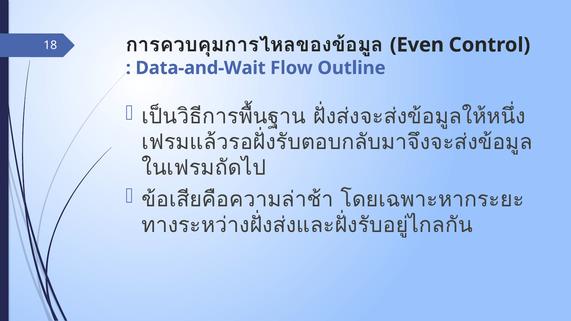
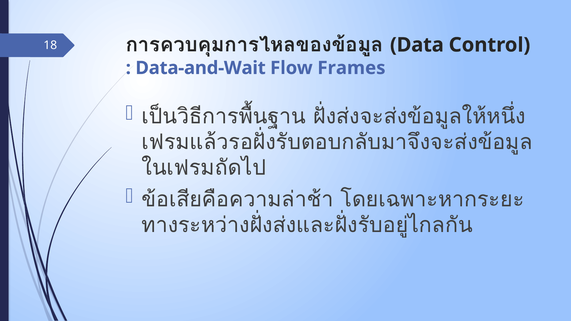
Even: Even -> Data
Outline: Outline -> Frames
